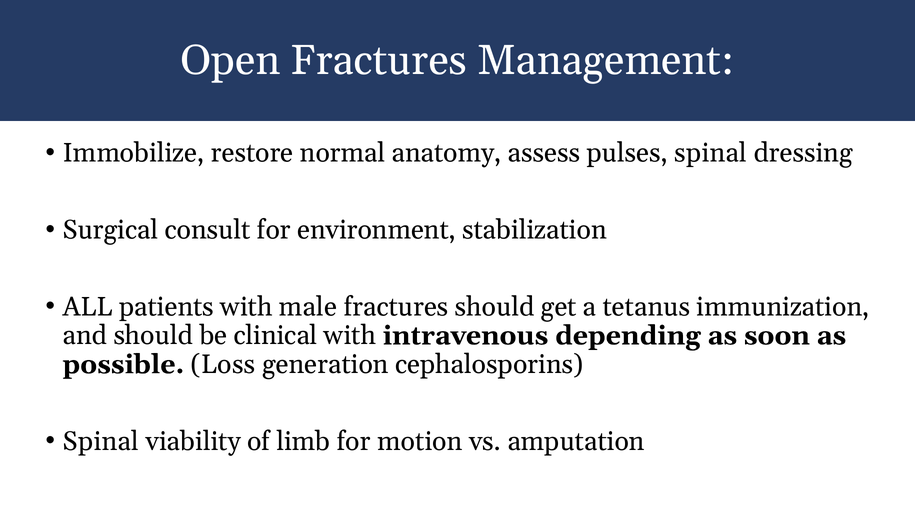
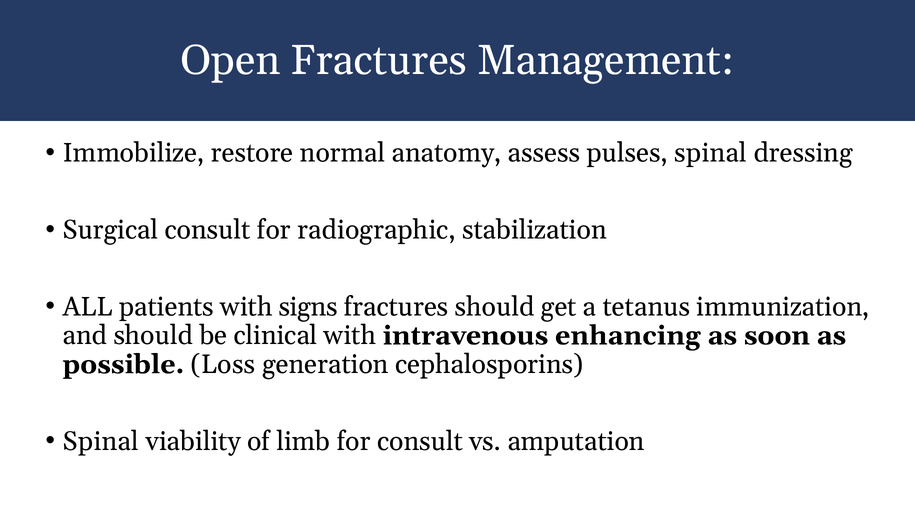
environment: environment -> radiographic
male: male -> signs
depending: depending -> enhancing
for motion: motion -> consult
